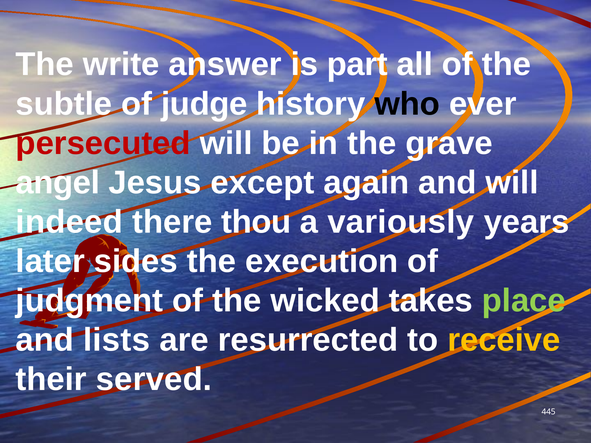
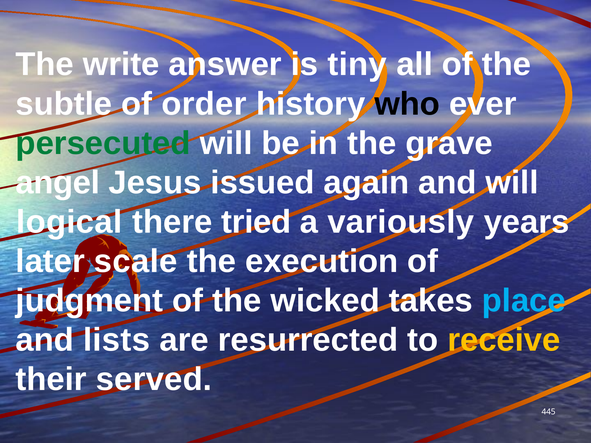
part: part -> tiny
judge: judge -> order
persecuted colour: red -> green
except: except -> issued
indeed: indeed -> logical
thou: thou -> tried
sides: sides -> scale
place colour: light green -> light blue
